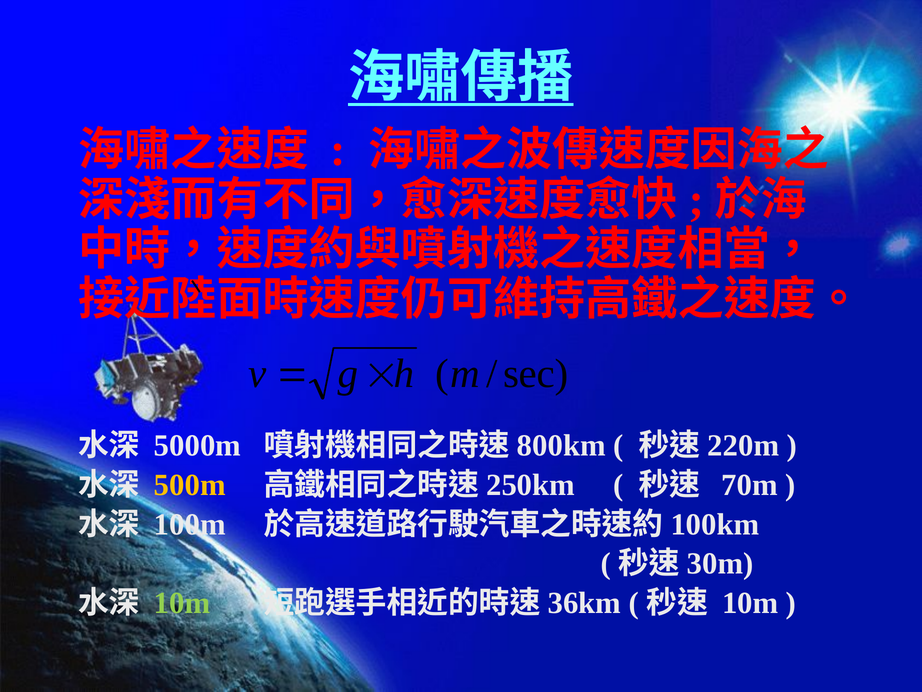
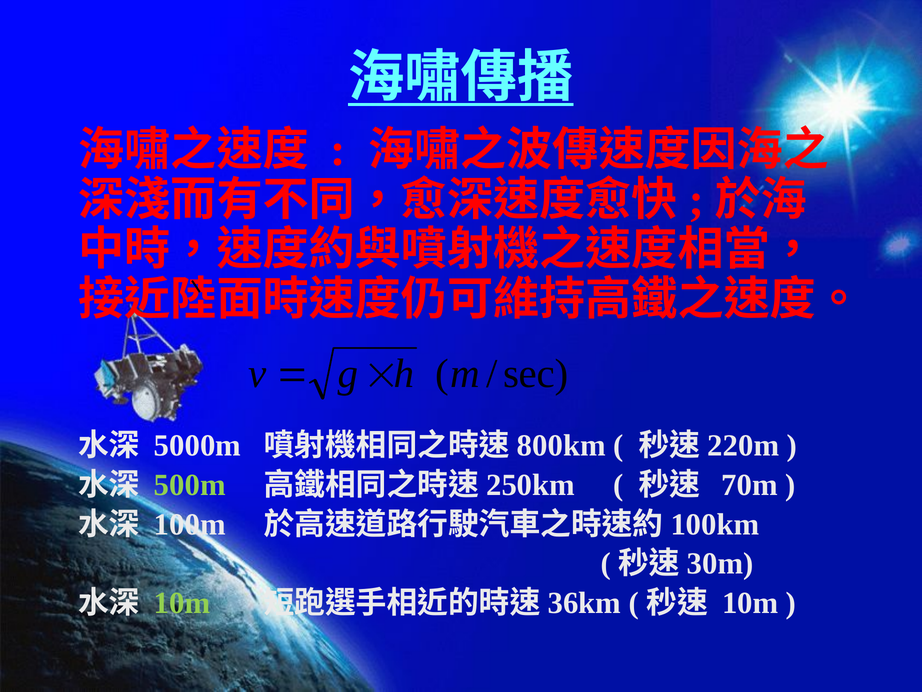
500m colour: yellow -> light green
